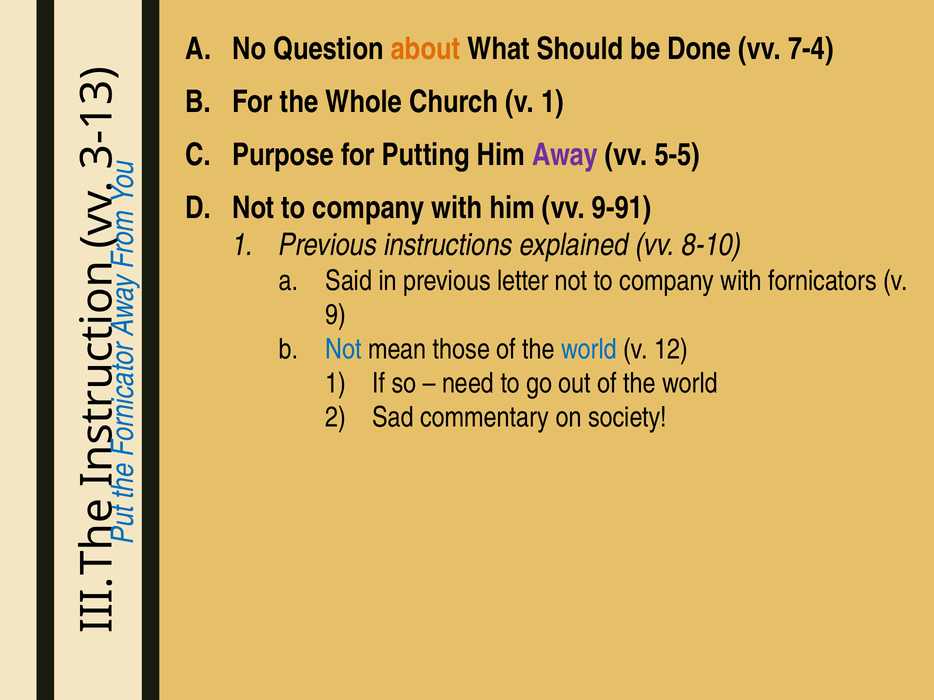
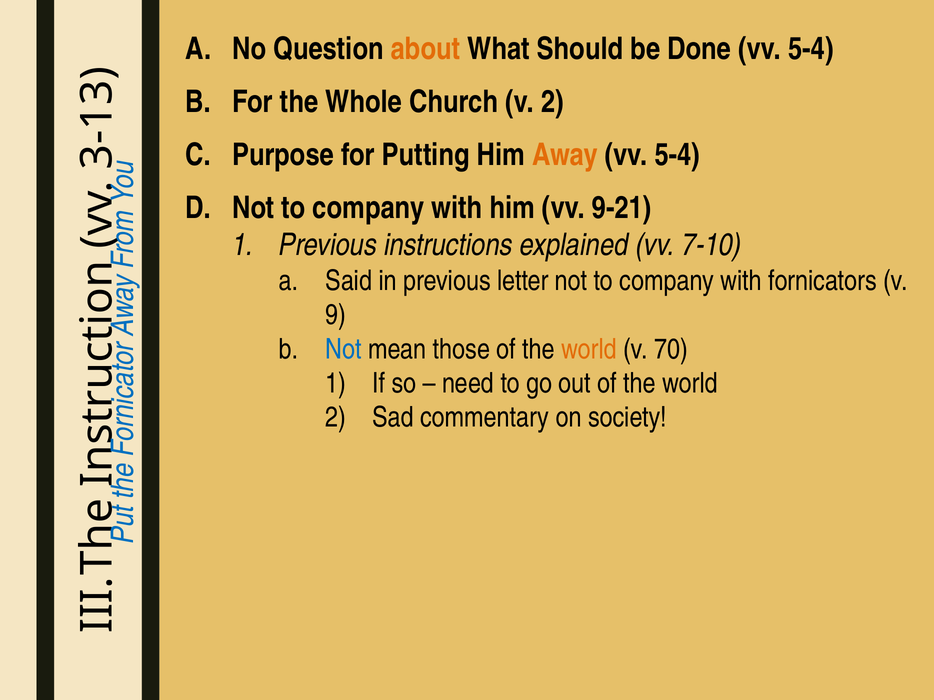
Done vv 7-4: 7-4 -> 5-4
v 1: 1 -> 2
Away colour: purple -> orange
5-5 at (677, 155): 5-5 -> 5-4
9-91: 9-91 -> 9-21
8-10: 8-10 -> 7-10
world at (589, 349) colour: blue -> orange
12: 12 -> 70
